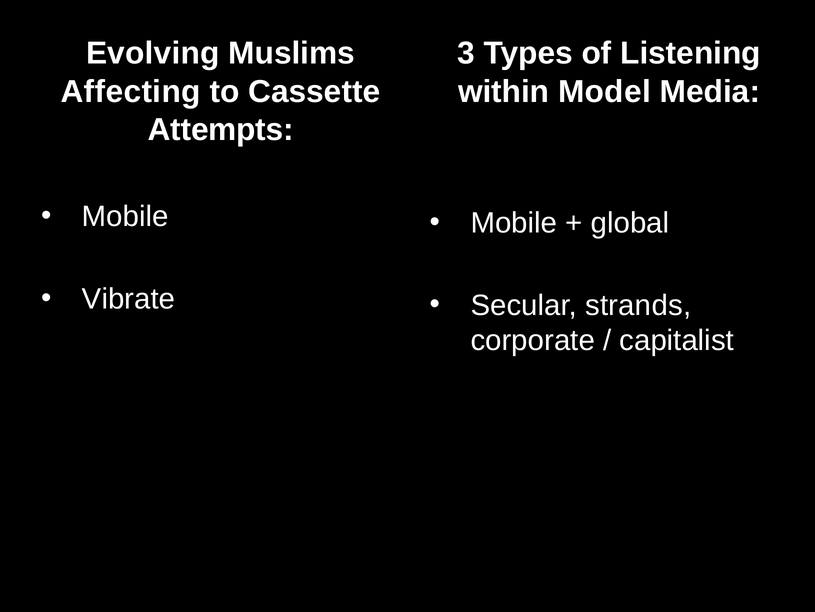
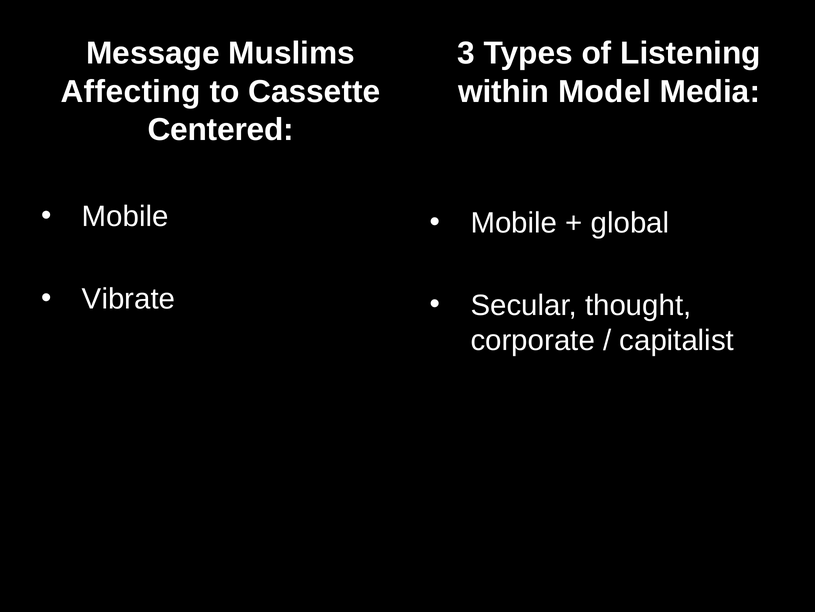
Evolving: Evolving -> Message
Attempts: Attempts -> Centered
strands: strands -> thought
